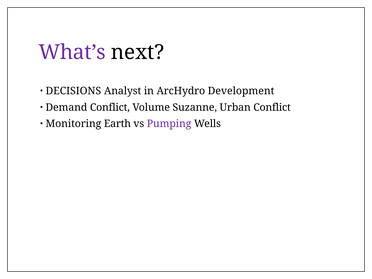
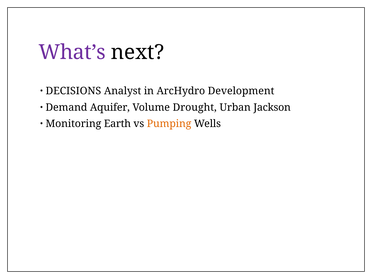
Demand Conflict: Conflict -> Aquifer
Suzanne: Suzanne -> Drought
Urban Conflict: Conflict -> Jackson
Pumping colour: purple -> orange
